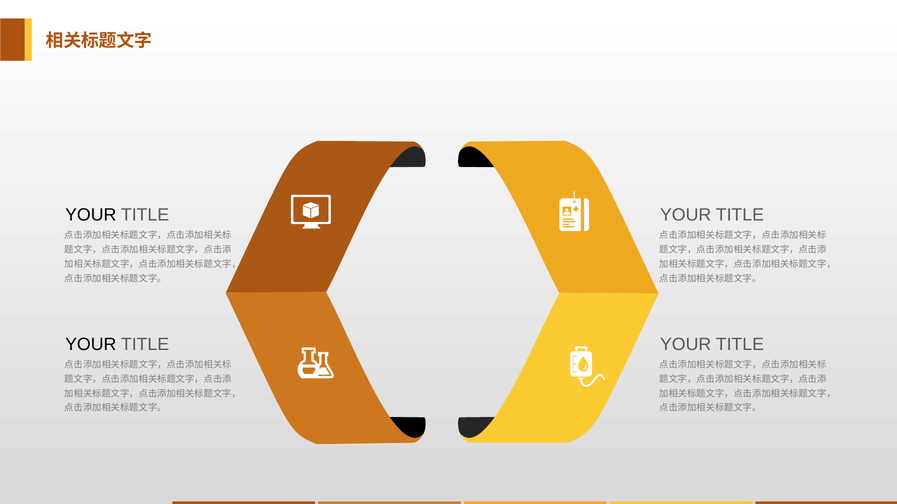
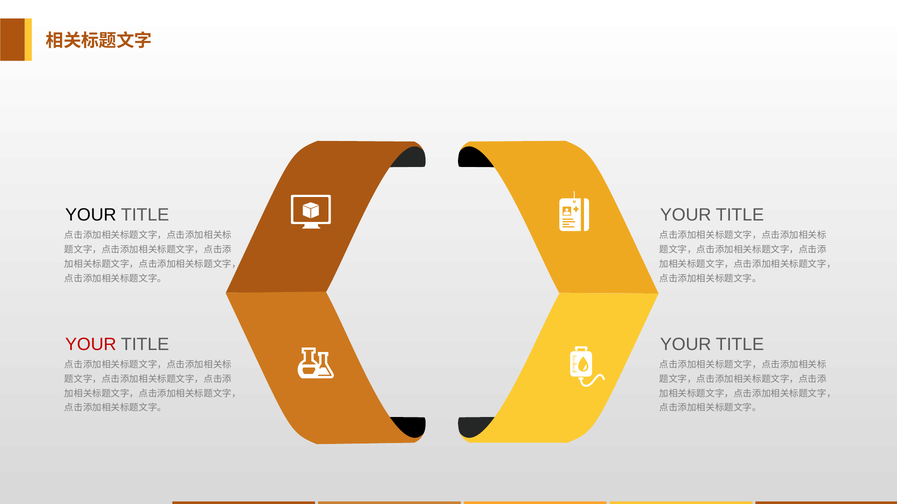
YOUR at (91, 345) colour: black -> red
